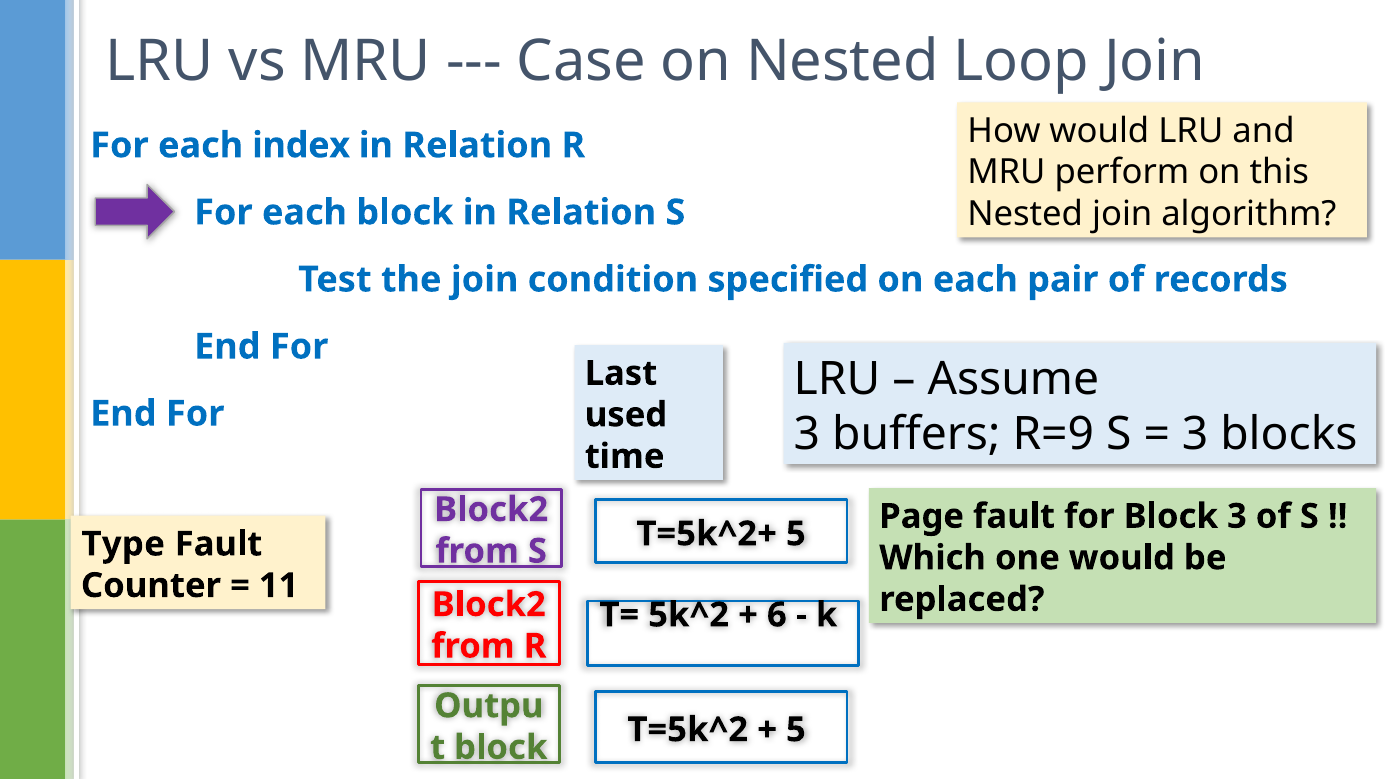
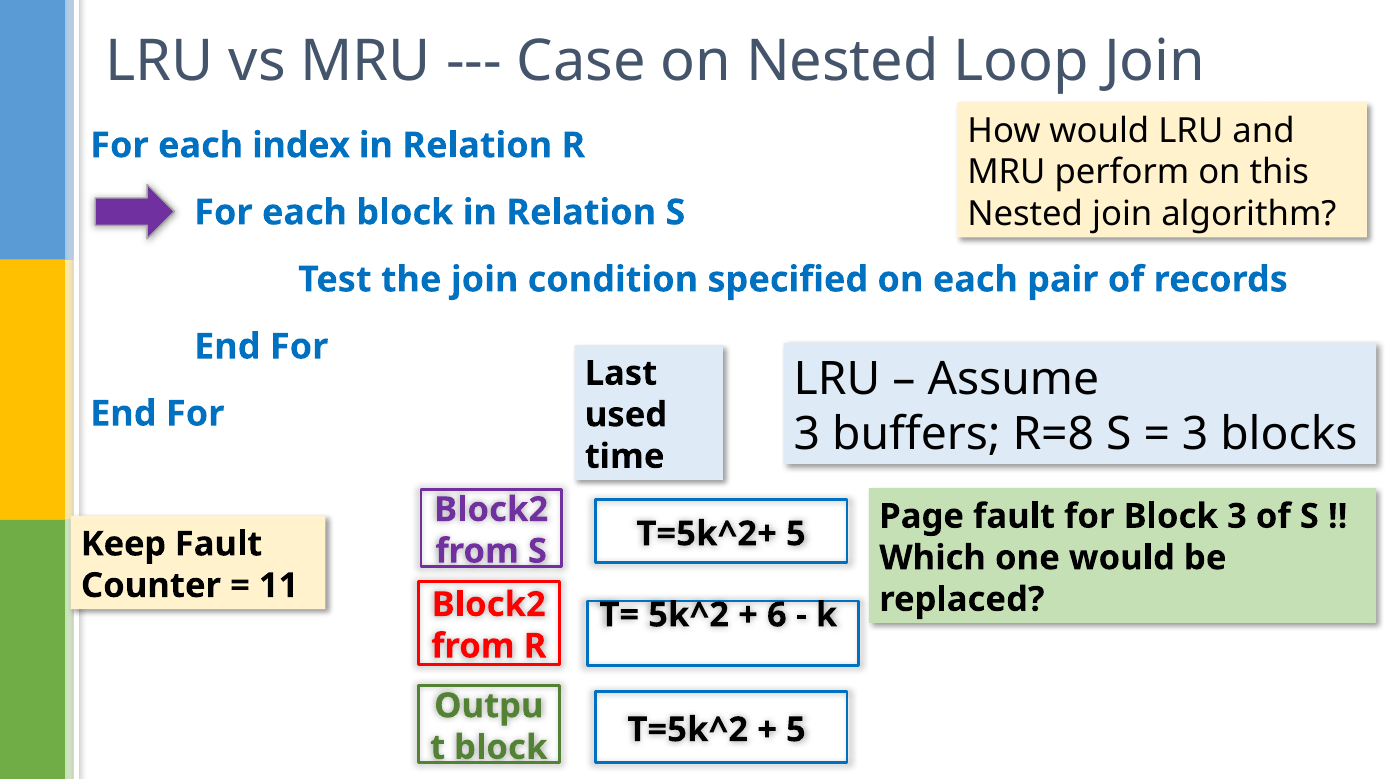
R=9: R=9 -> R=8
Type: Type -> Keep
